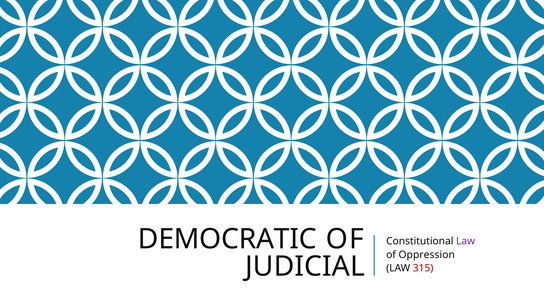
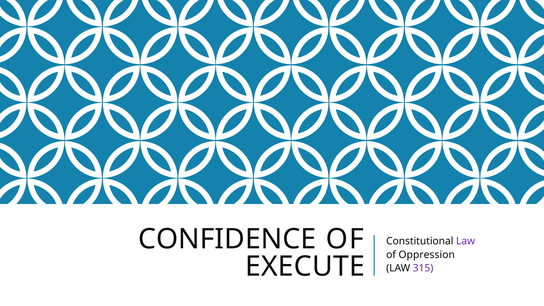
DEMOCRATIC: DEMOCRATIC -> CONFIDENCE
JUDICIAL: JUDICIAL -> EXECUTE
315 colour: red -> purple
